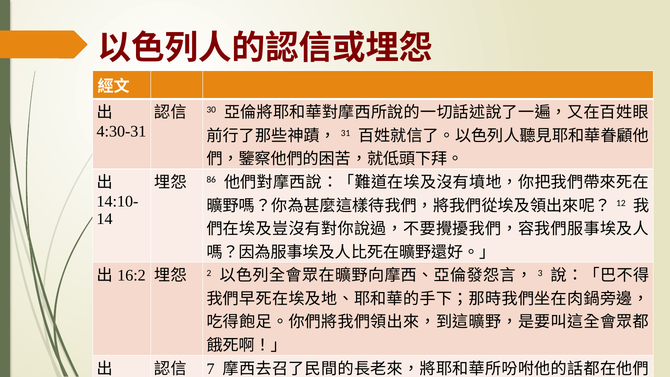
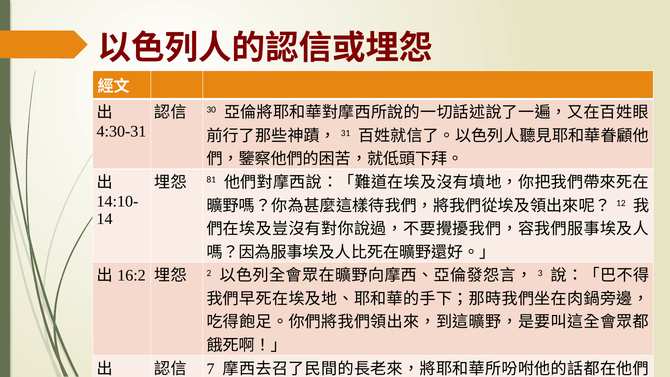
86: 86 -> 81
